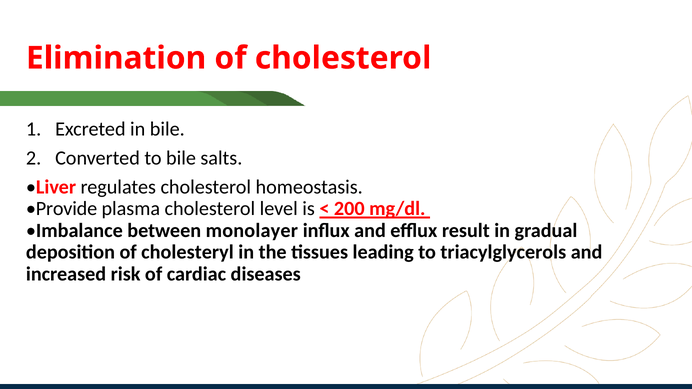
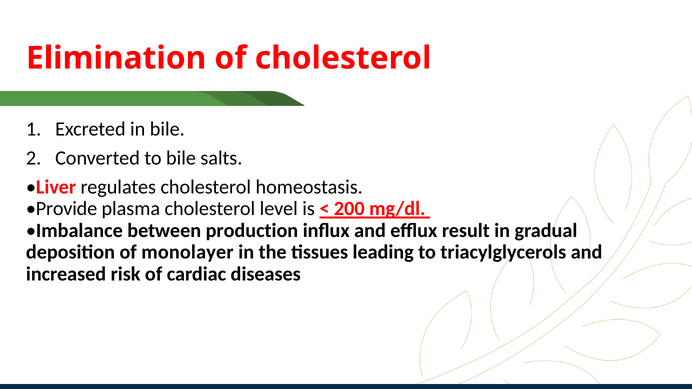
monolayer: monolayer -> production
cholesteryl: cholesteryl -> monolayer
